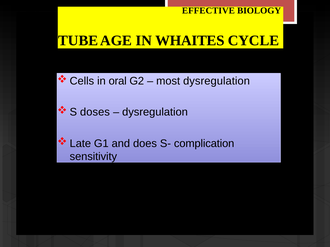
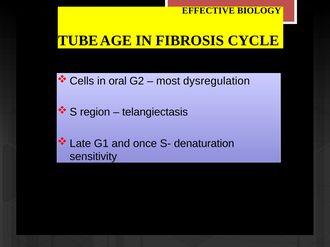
WHAITES: WHAITES -> FIBROSIS
doses: doses -> region
dysregulation at (155, 112): dysregulation -> telangiectasis
does: does -> once
complication: complication -> denaturation
